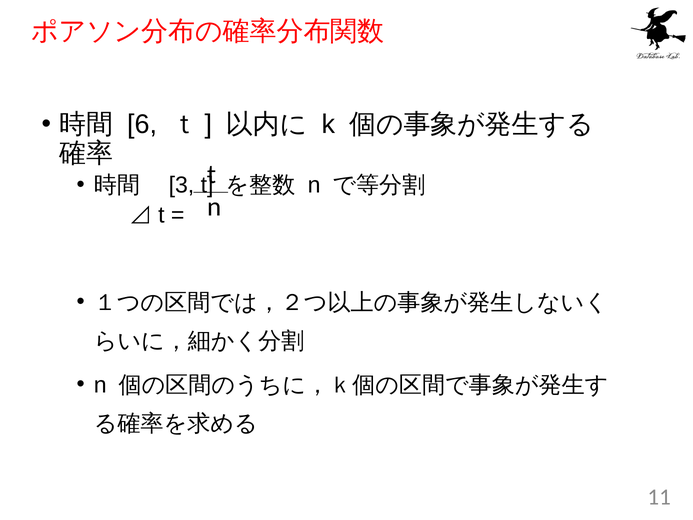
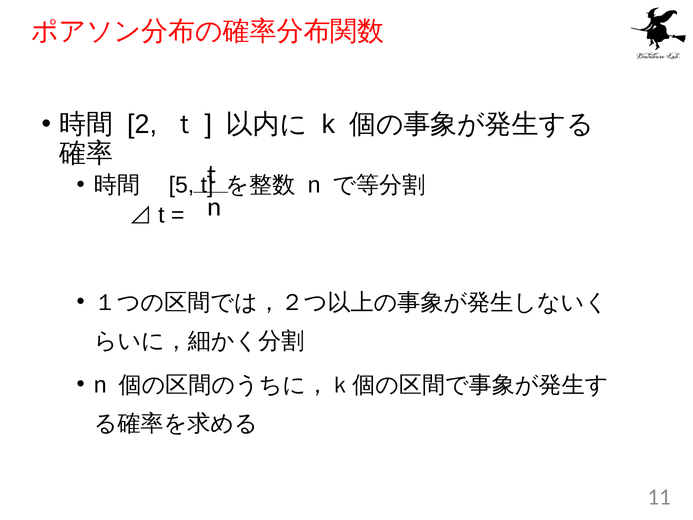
6: 6 -> 2
3: 3 -> 5
